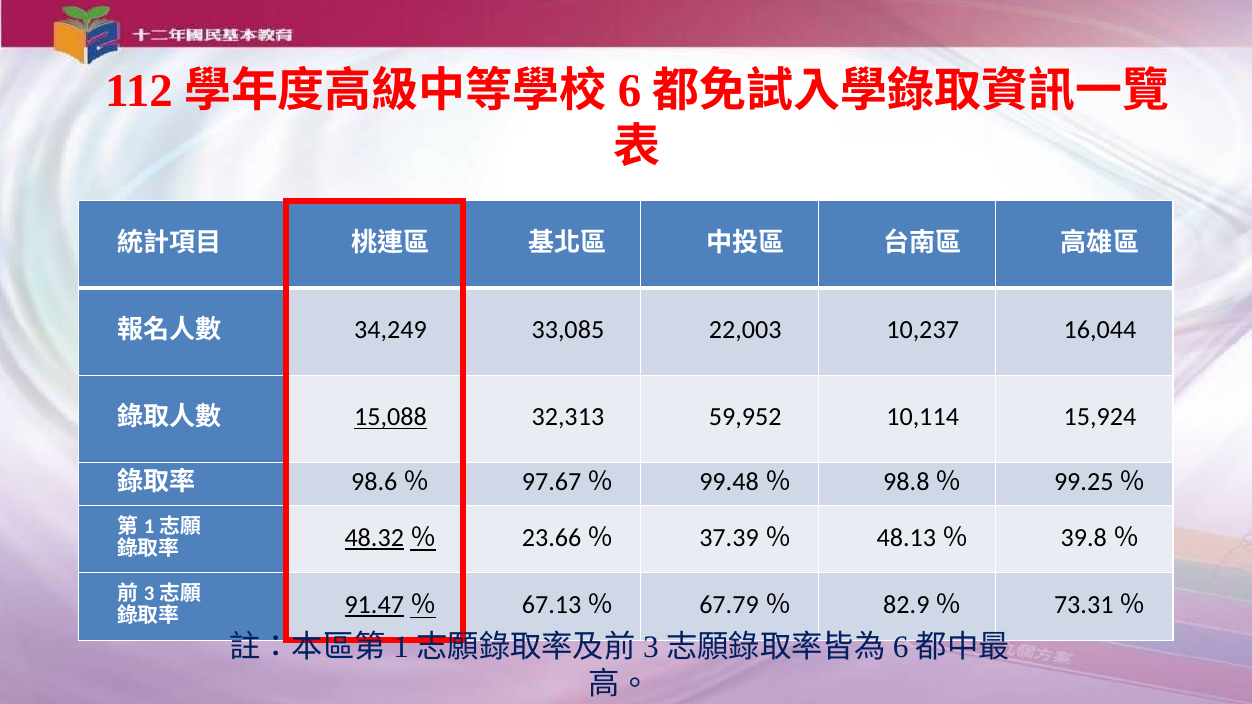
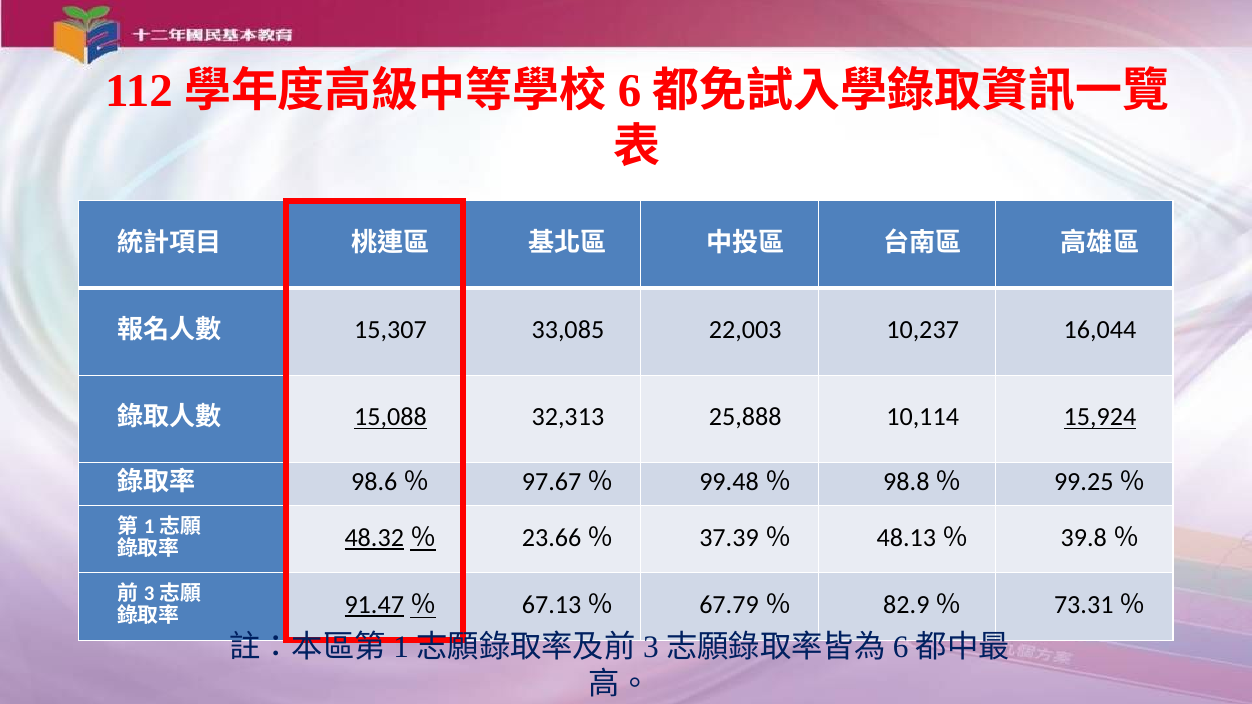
34,249: 34,249 -> 15,307
59,952: 59,952 -> 25,888
15,924 underline: none -> present
